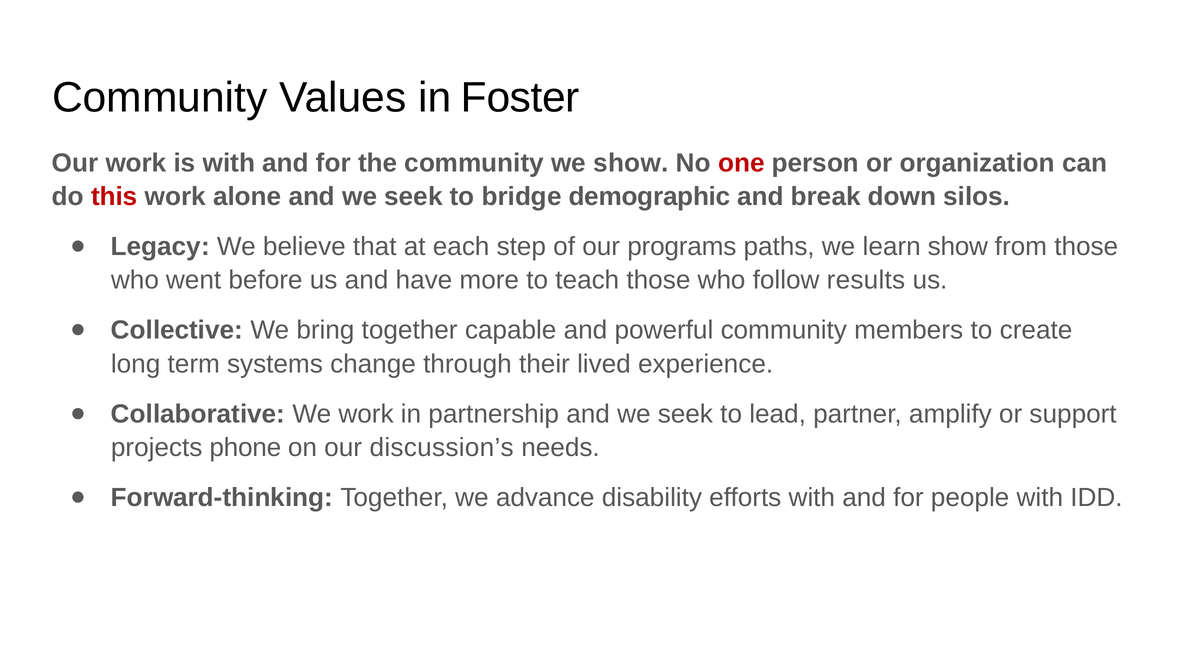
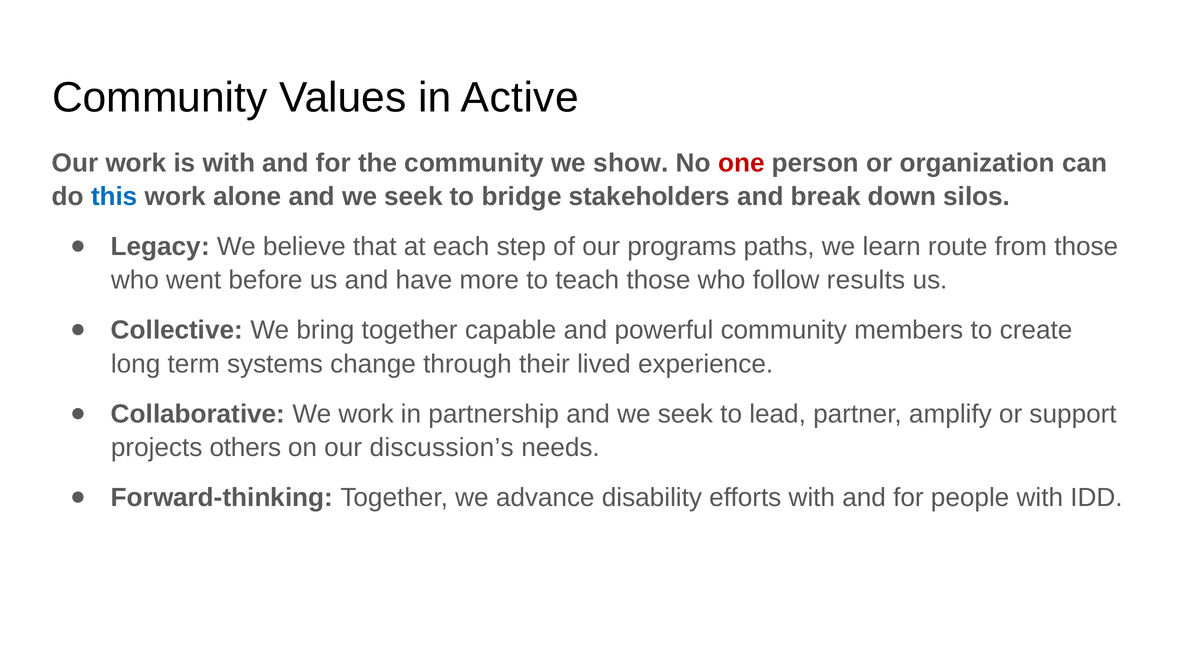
Foster: Foster -> Active
this colour: red -> blue
demographic: demographic -> stakeholders
learn show: show -> route
phone: phone -> others
